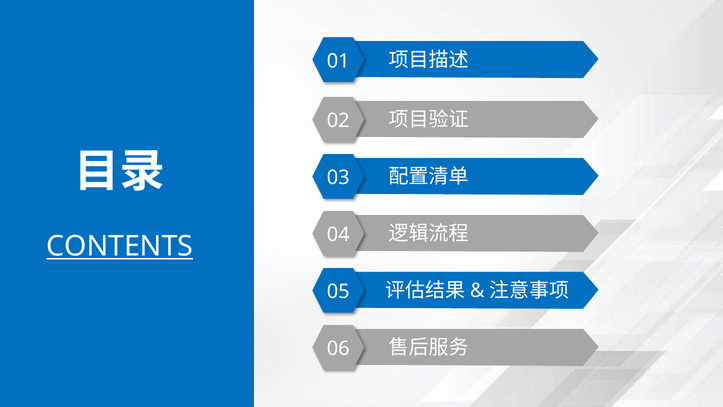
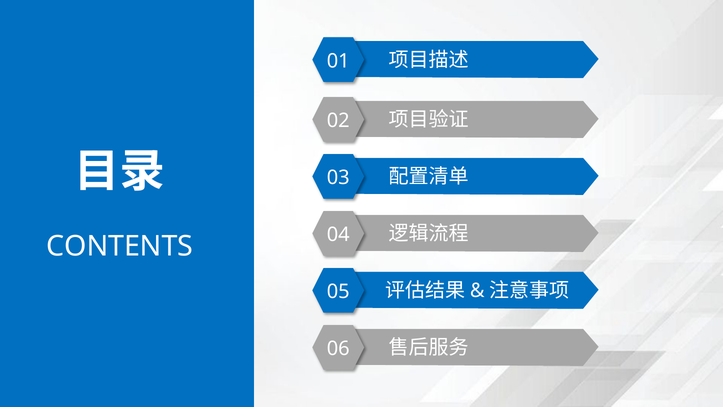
CONTENTS underline: present -> none
